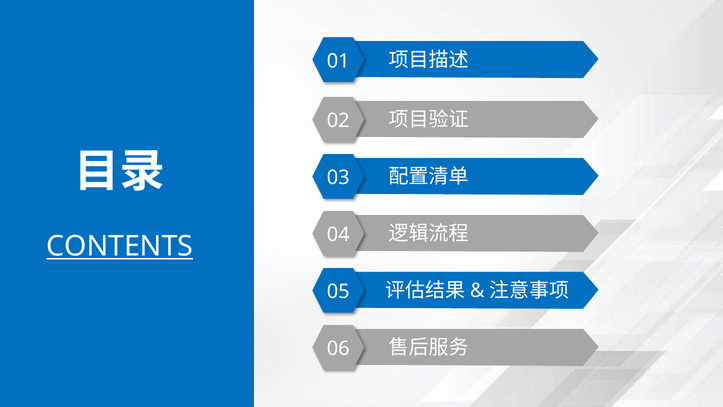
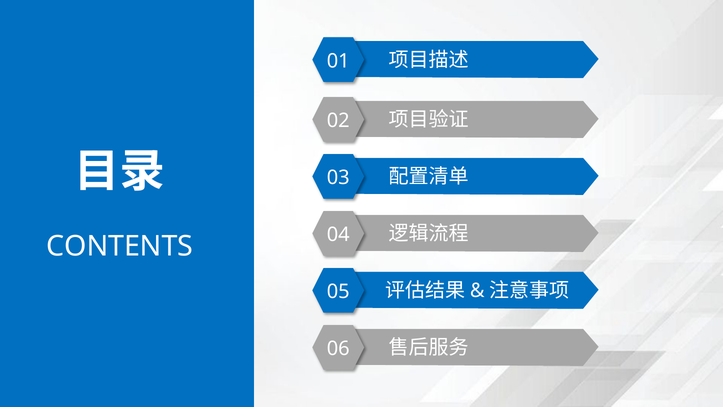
CONTENTS underline: present -> none
